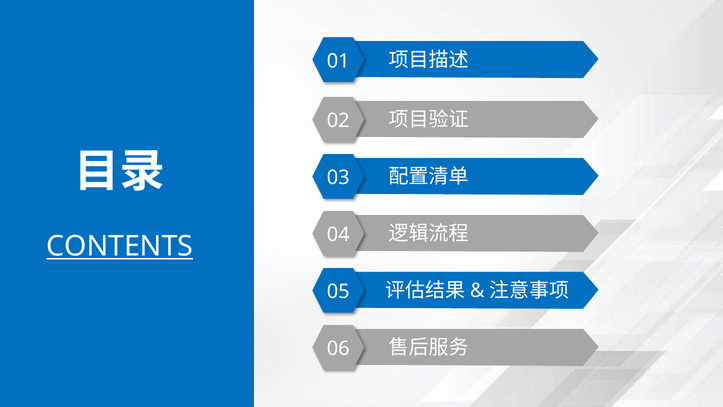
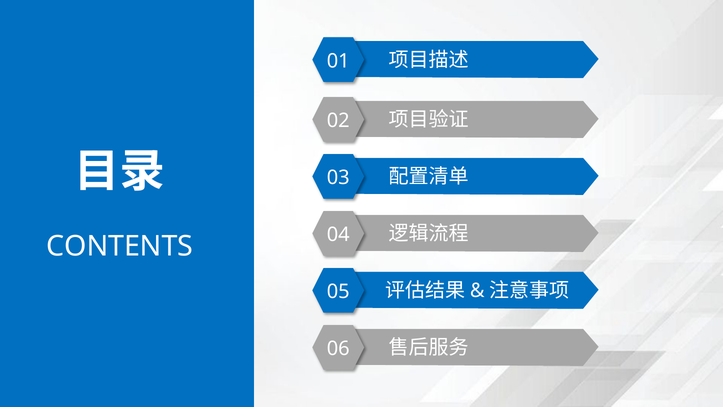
CONTENTS underline: present -> none
